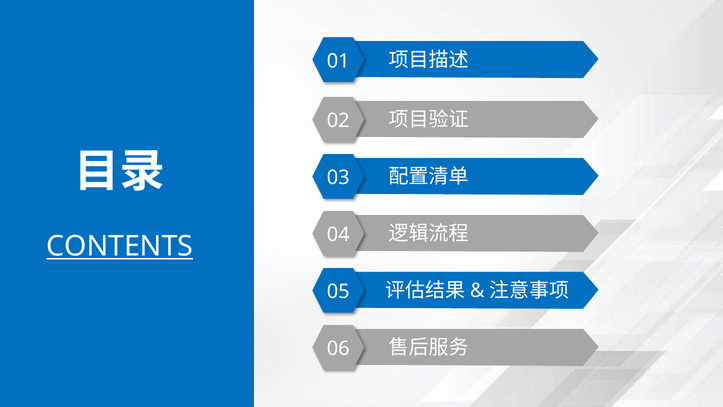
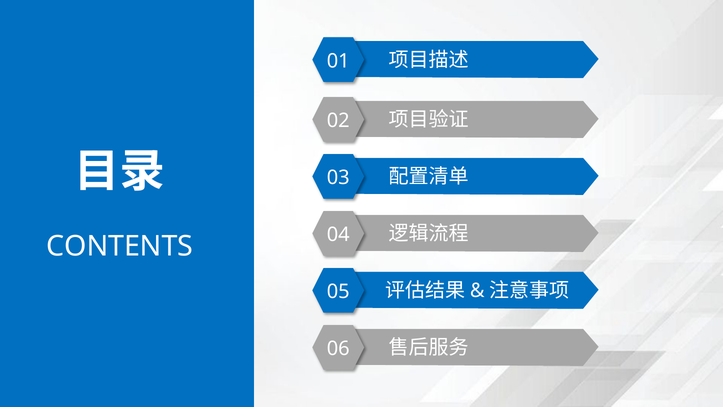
CONTENTS underline: present -> none
